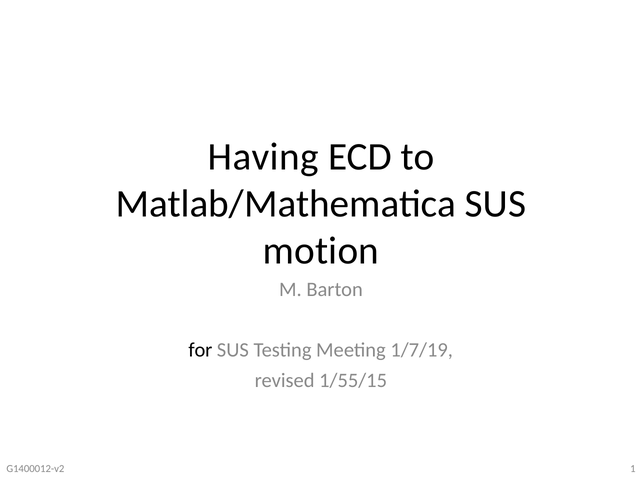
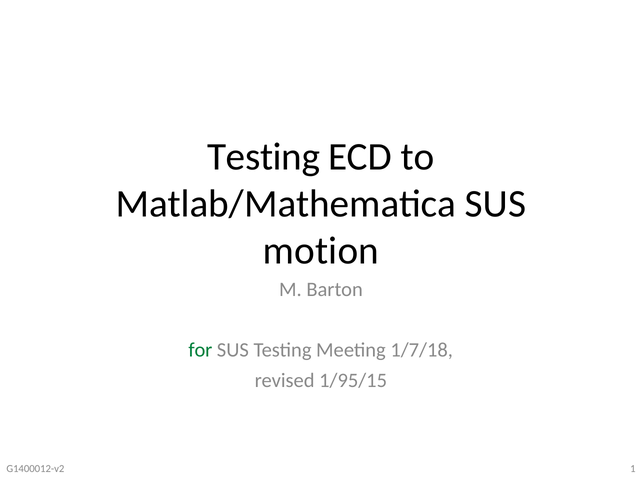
Having at (263, 157): Having -> Testing
for colour: black -> green
1/7/19: 1/7/19 -> 1/7/18
1/55/15: 1/55/15 -> 1/95/15
